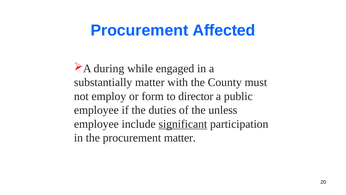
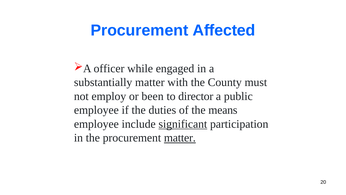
during: during -> officer
form: form -> been
unless: unless -> means
matter at (180, 138) underline: none -> present
